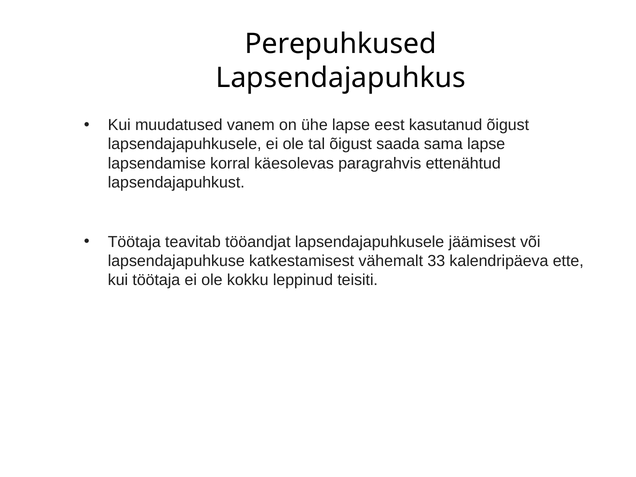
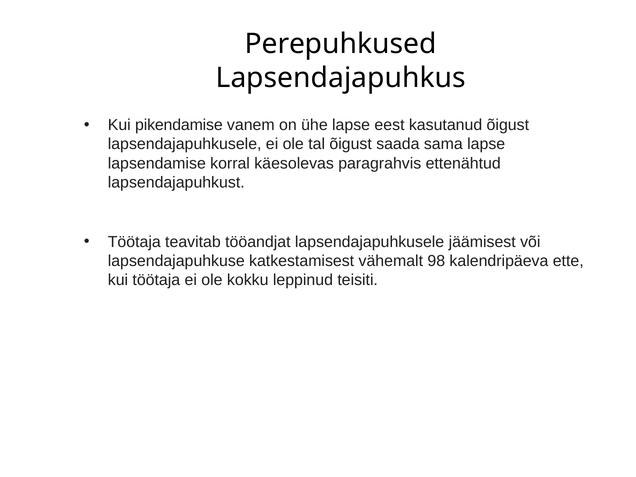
muudatused: muudatused -> pikendamise
33: 33 -> 98
